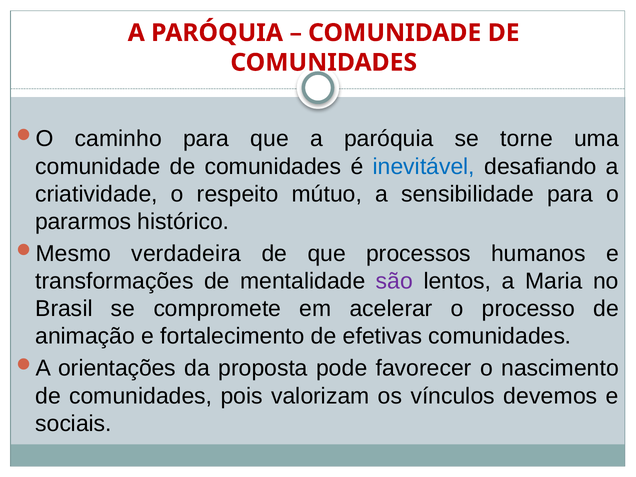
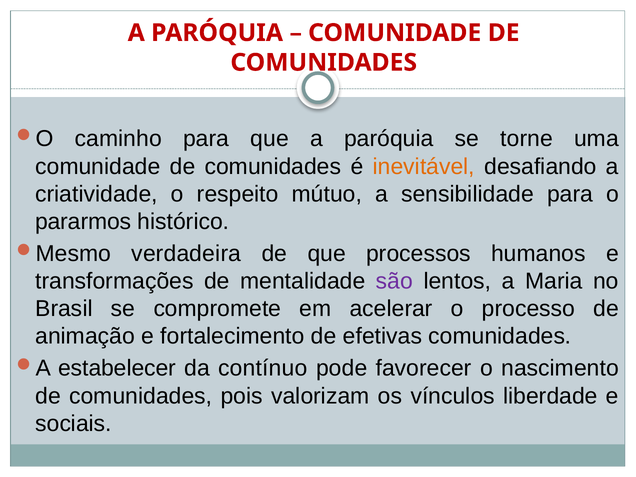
inevitável colour: blue -> orange
orientações: orientações -> estabelecer
proposta: proposta -> contínuo
devemos: devemos -> liberdade
